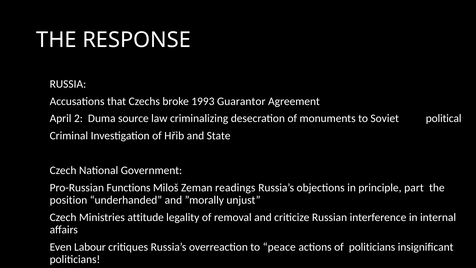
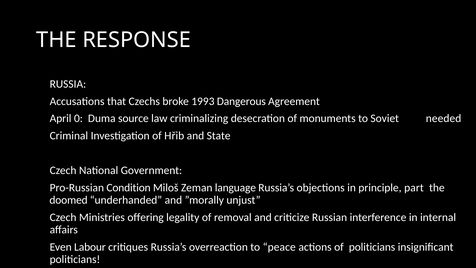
Guarantor: Guarantor -> Dangerous
2: 2 -> 0
political: political -> needed
Functions: Functions -> Condition
readings: readings -> language
position: position -> doomed
attitude: attitude -> offering
